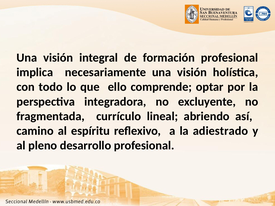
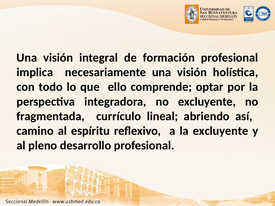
la adiestrado: adiestrado -> excluyente
